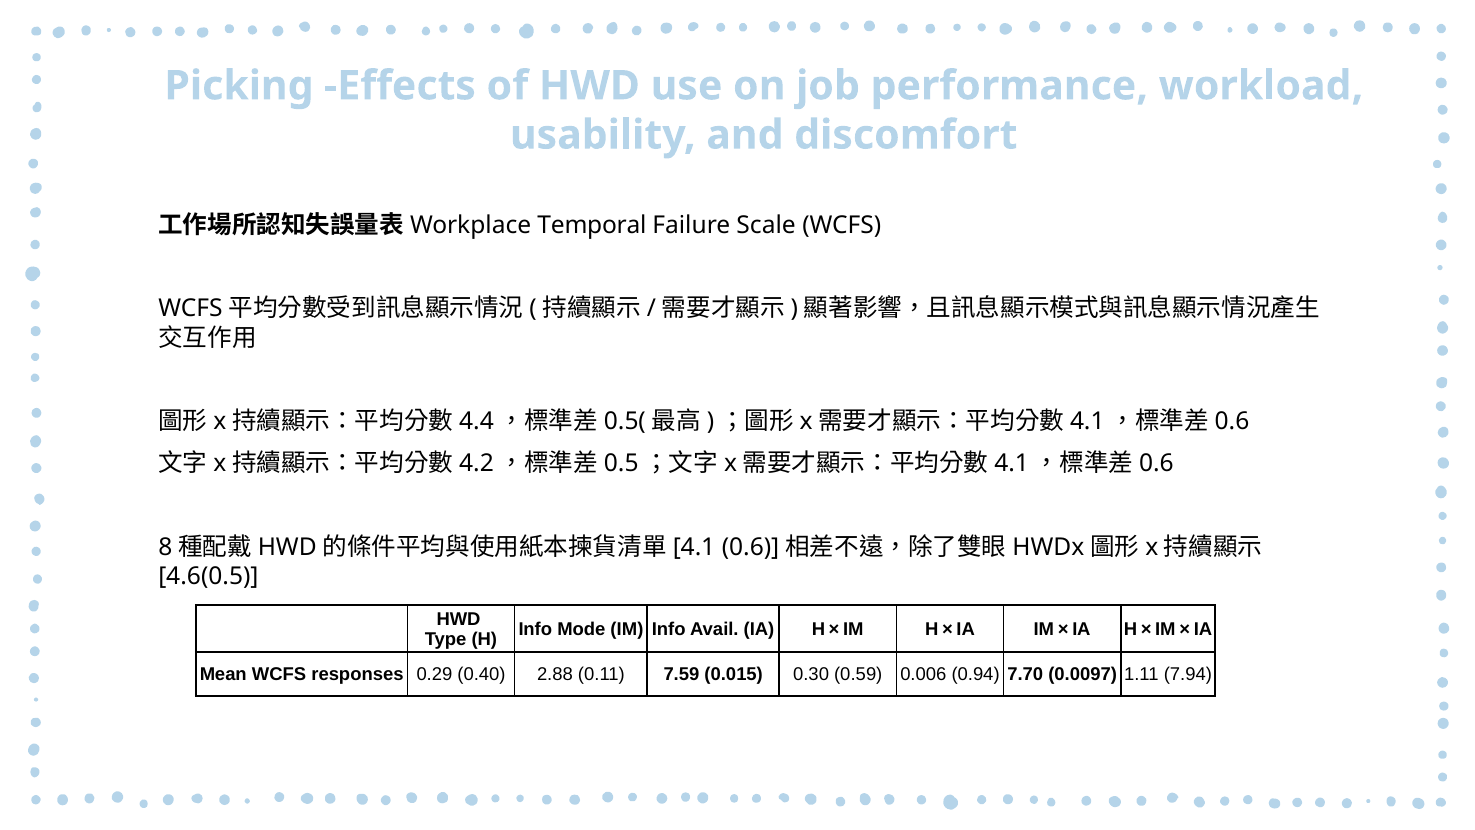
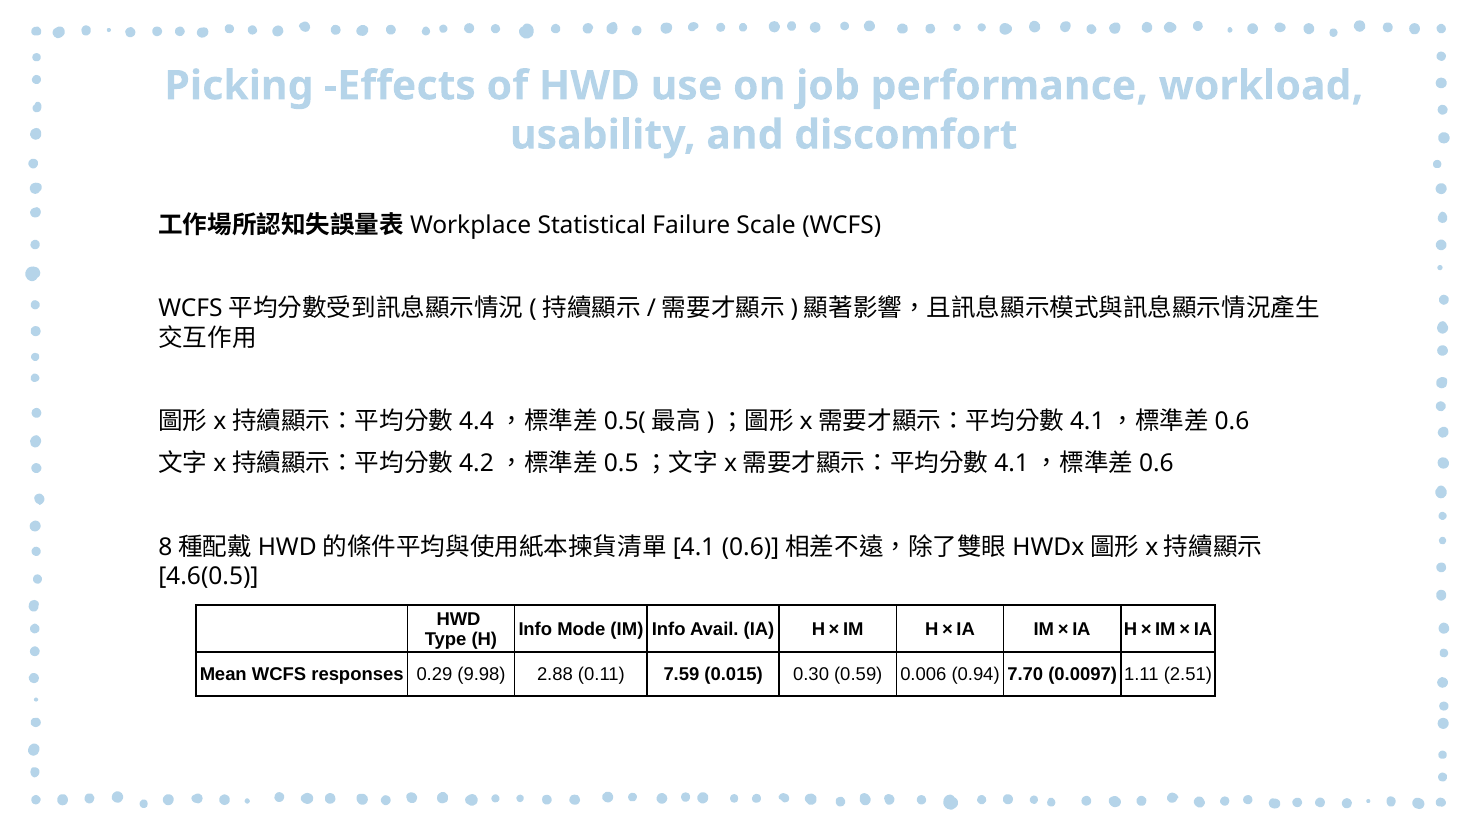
Temporal: Temporal -> Statistical
0.40: 0.40 -> 9.98
7.94: 7.94 -> 2.51
